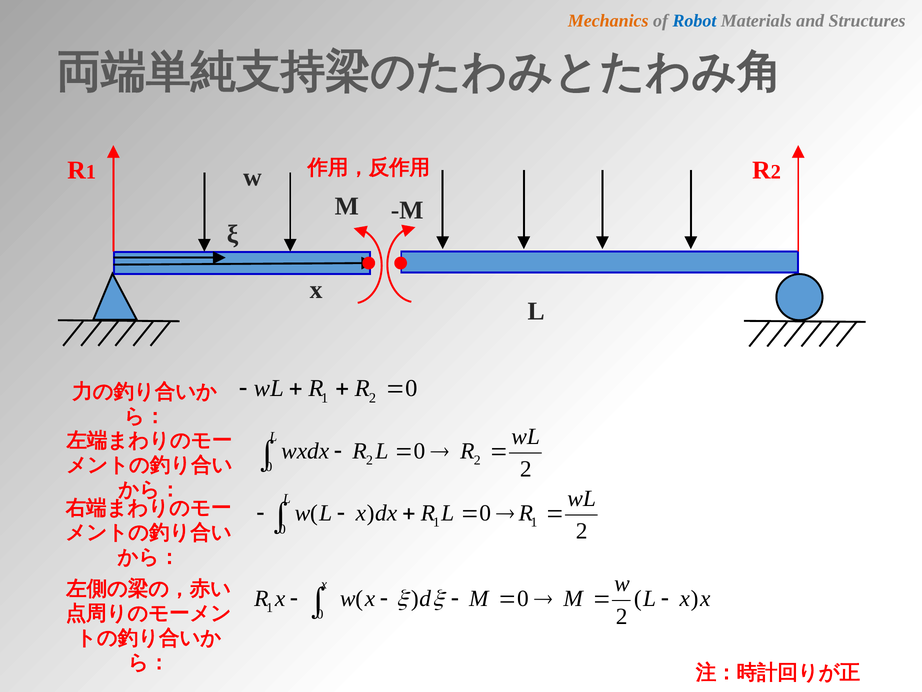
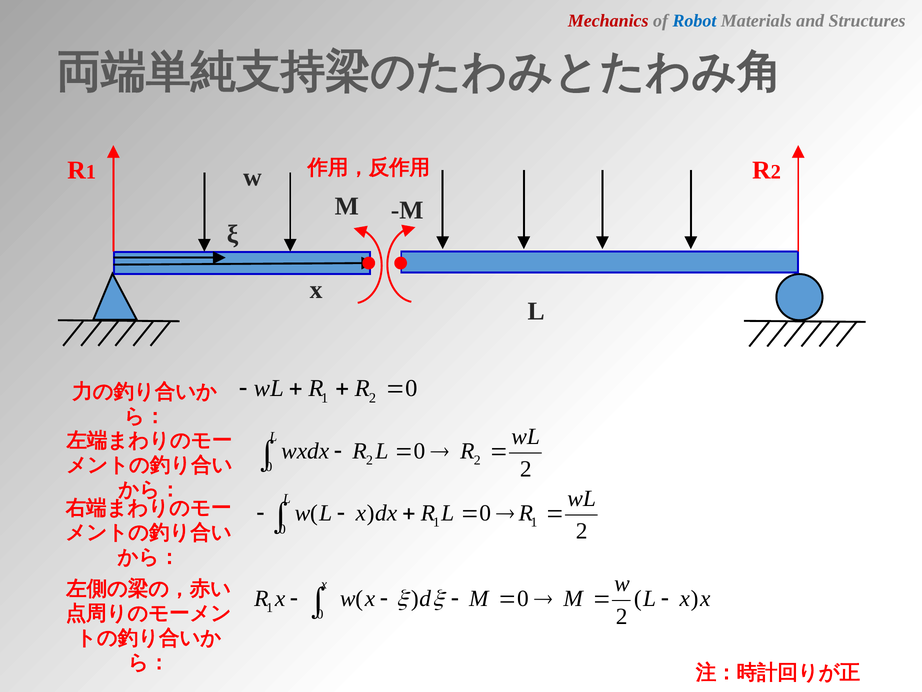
Mechanics colour: orange -> red
